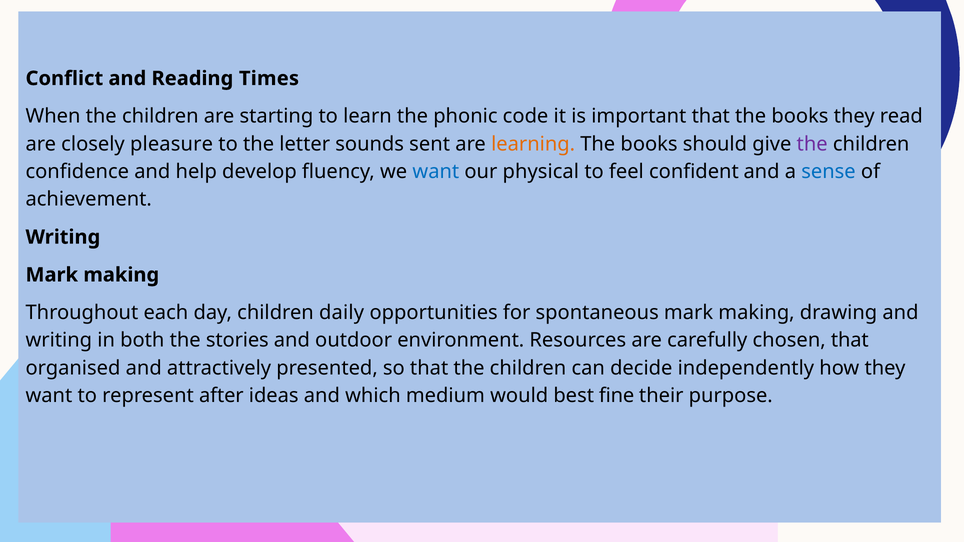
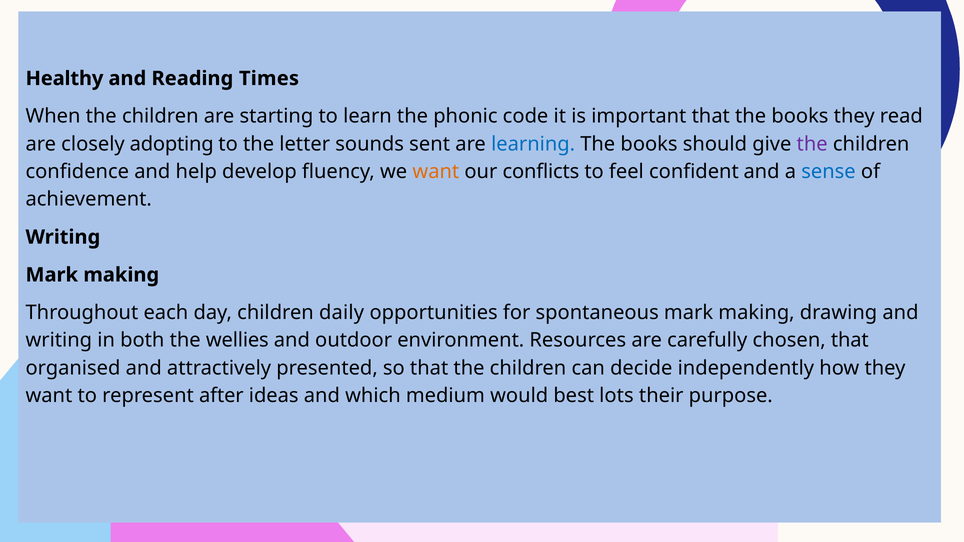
Conflict: Conflict -> Healthy
pleasure: pleasure -> adopting
learning colour: orange -> blue
want at (436, 172) colour: blue -> orange
physical: physical -> conflicts
stories: stories -> wellies
fine: fine -> lots
